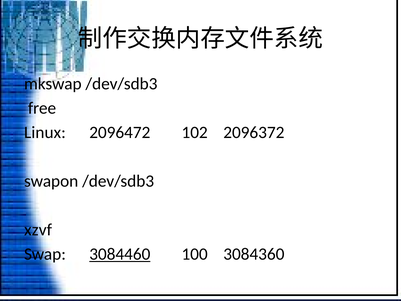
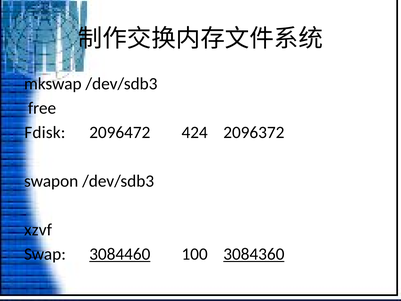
Linux: Linux -> Fdisk
102: 102 -> 424
3084360 underline: none -> present
